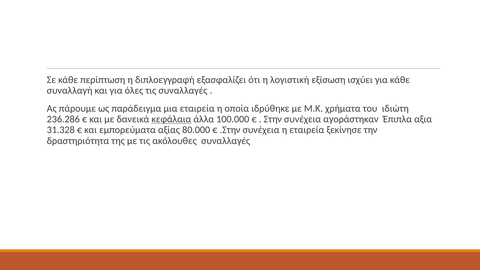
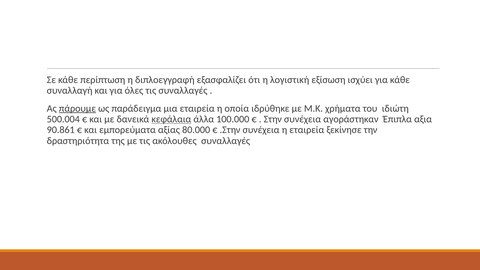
πάρουμε underline: none -> present
236.286: 236.286 -> 500.004
31.328: 31.328 -> 90.861
